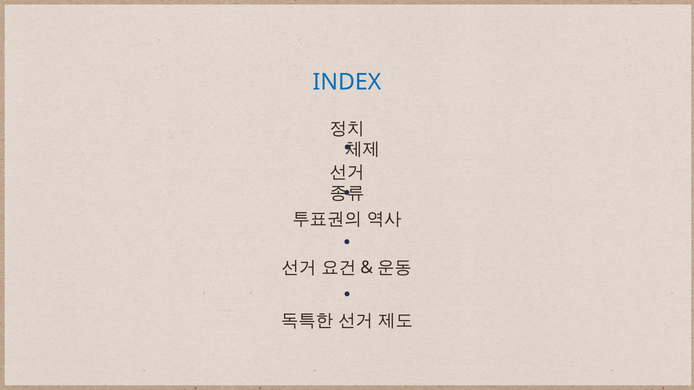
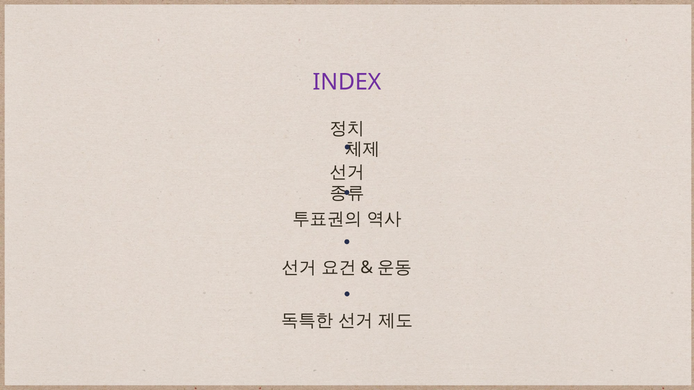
INDEX colour: blue -> purple
